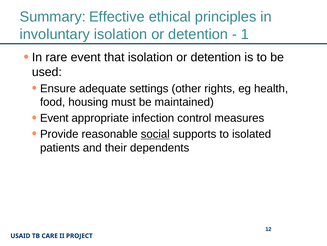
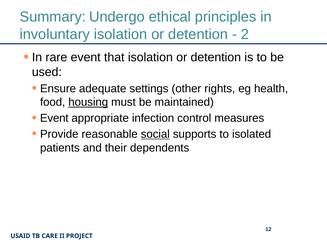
Effective: Effective -> Undergo
1: 1 -> 2
housing underline: none -> present
